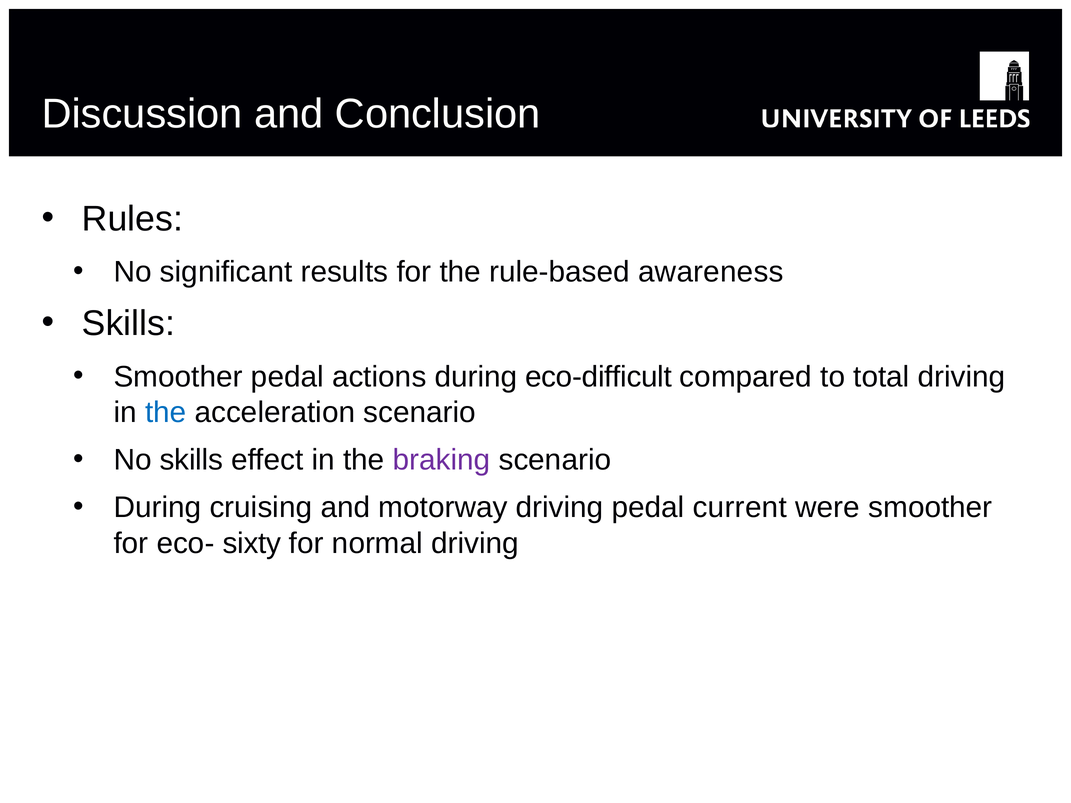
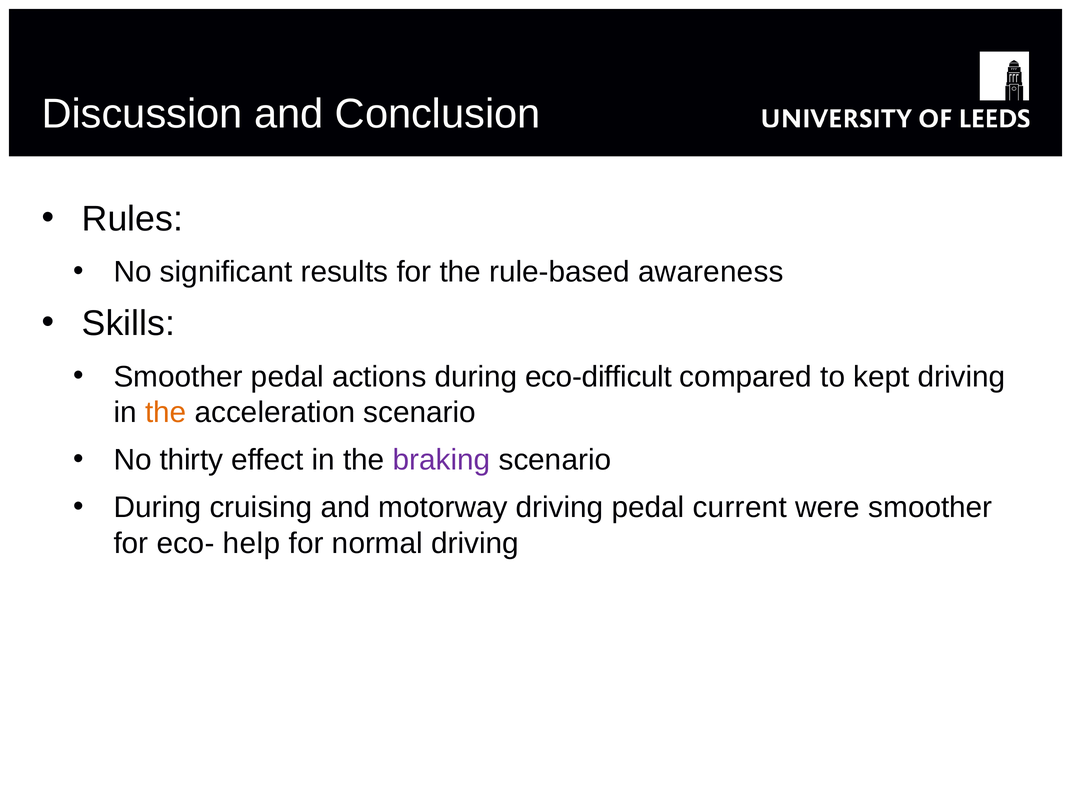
total: total -> kept
the at (166, 413) colour: blue -> orange
No skills: skills -> thirty
sixty: sixty -> help
